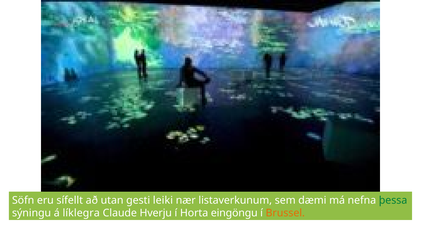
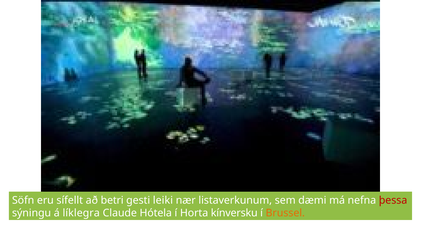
utan: utan -> betri
þessa colour: green -> red
Hverju: Hverju -> Hótela
eingöngu: eingöngu -> kínversku
